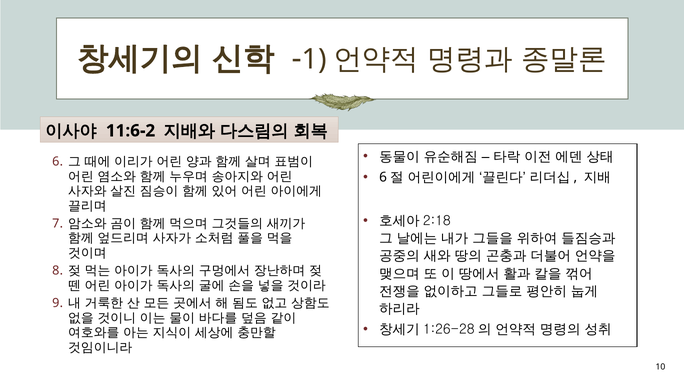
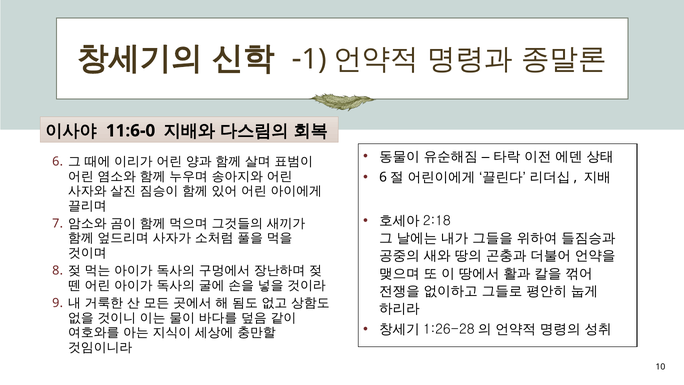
11:6-2: 11:6-2 -> 11:6-0
